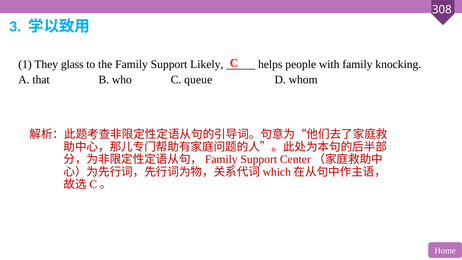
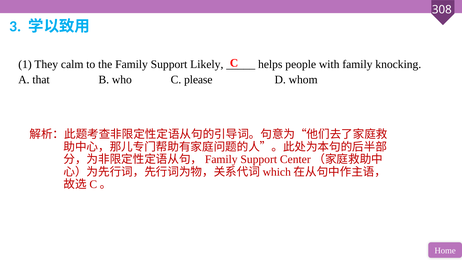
glass: glass -> calm
queue: queue -> please
